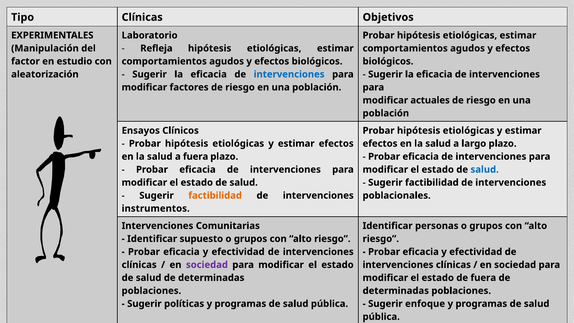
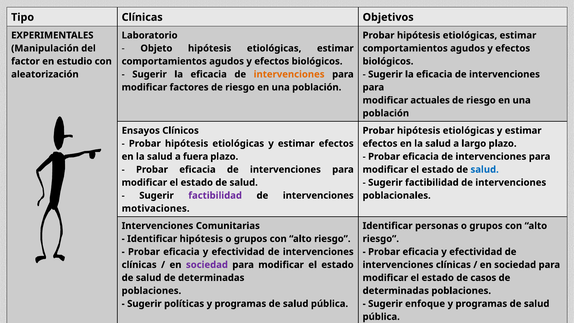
Refleja: Refleja -> Objeto
intervenciones at (289, 74) colour: blue -> orange
factibilidad at (215, 195) colour: orange -> purple
instrumentos: instrumentos -> motivaciones
Identificar supuesto: supuesto -> hipótesis
de fuera: fuera -> casos
